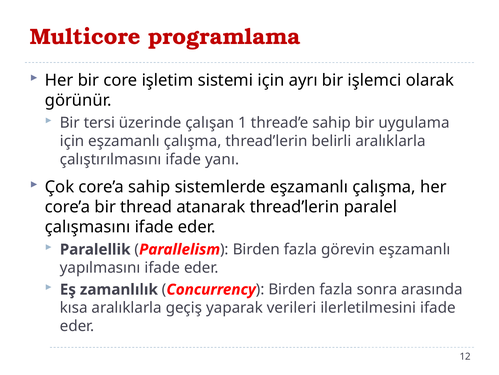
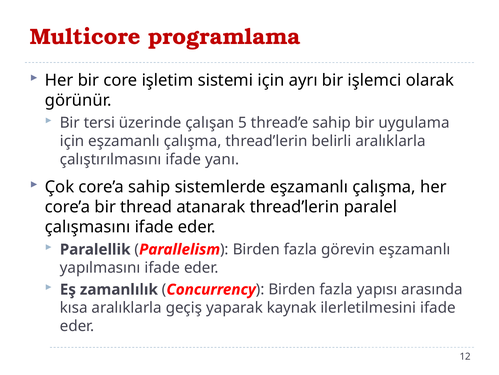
1: 1 -> 5
sonra: sonra -> yapısı
verileri: verileri -> kaynak
